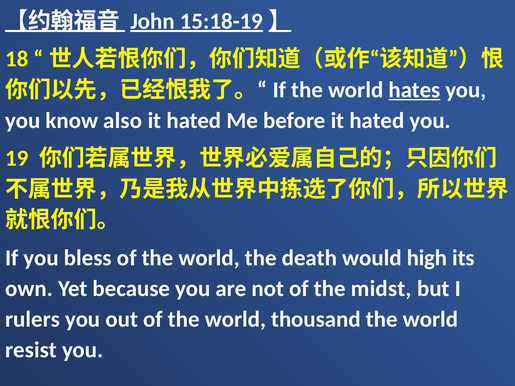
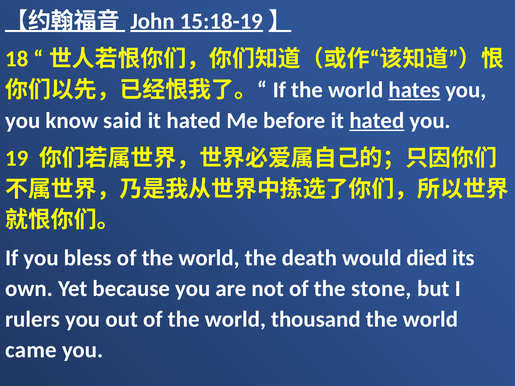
also: also -> said
hated at (377, 121) underline: none -> present
high: high -> died
midst: midst -> stone
resist: resist -> came
